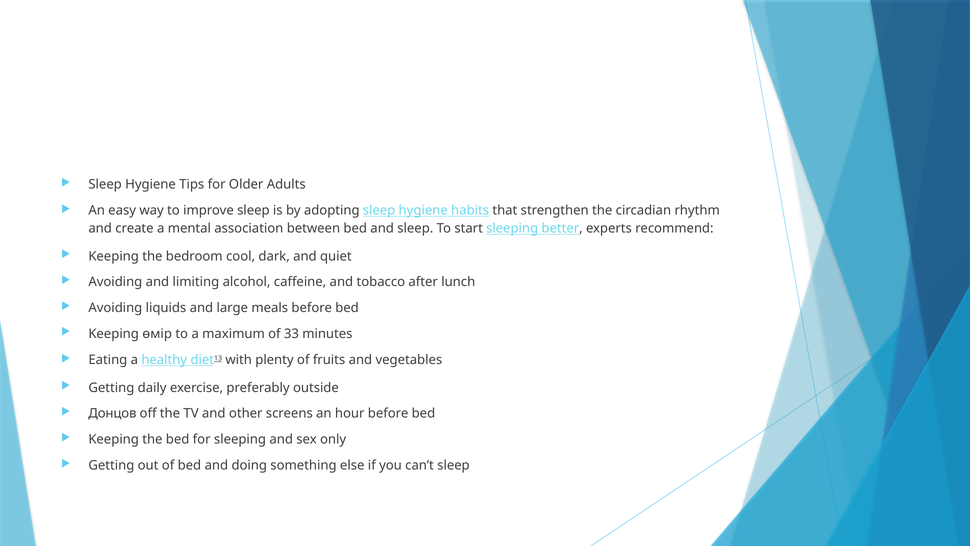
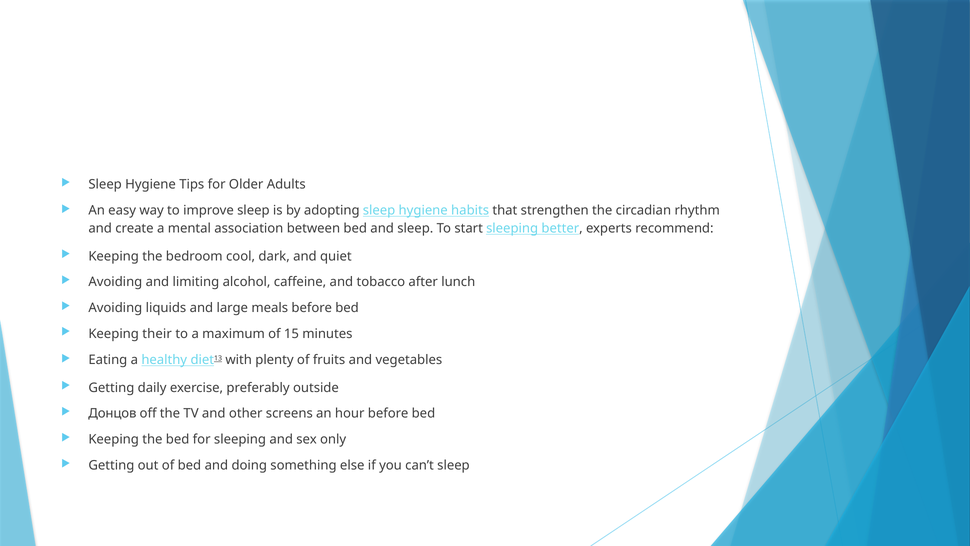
өмір: өмір -> their
33: 33 -> 15
